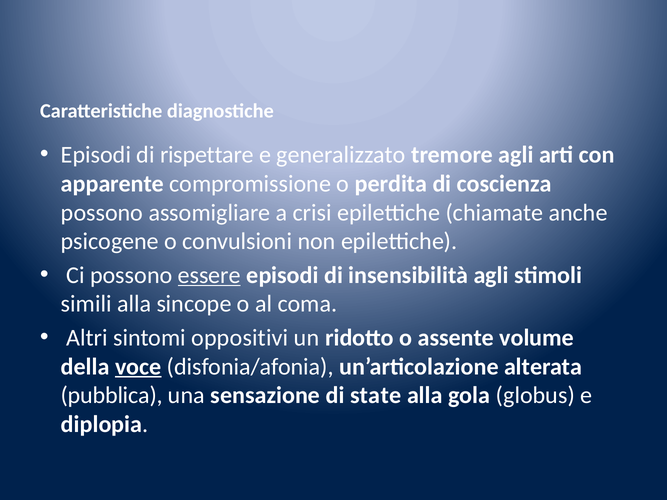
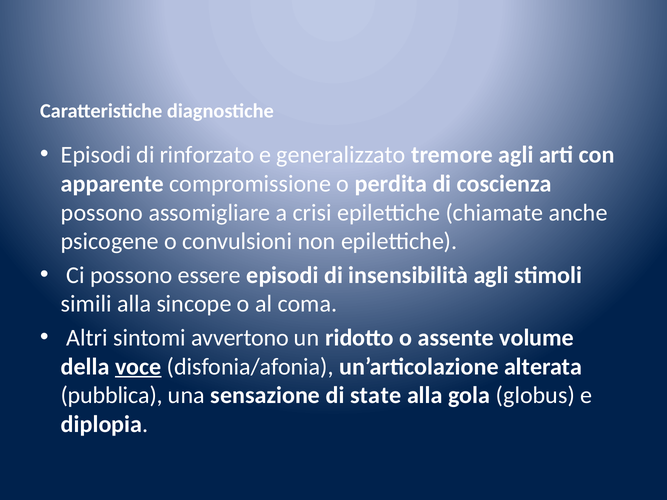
rispettare: rispettare -> rinforzato
essere underline: present -> none
oppositivi: oppositivi -> avvertono
